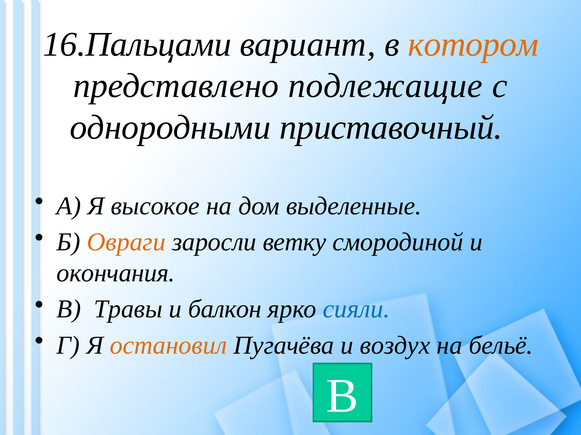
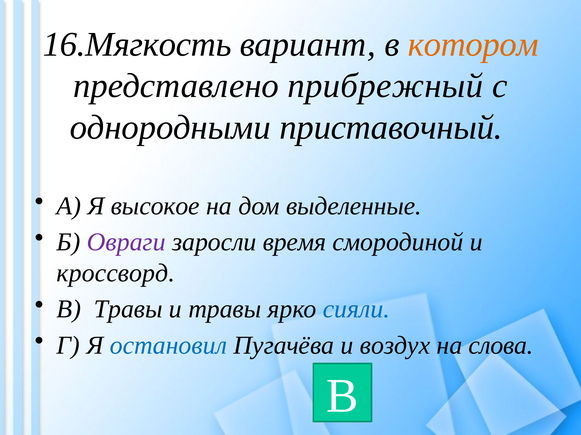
16.Пальцами: 16.Пальцами -> 16.Мягкость
подлежащие: подлежащие -> прибрежный
Овраги colour: orange -> purple
ветку: ветку -> время
окончания: окончания -> кроссворд
и балкон: балкон -> травы
остановил colour: orange -> blue
бельё: бельё -> слова
